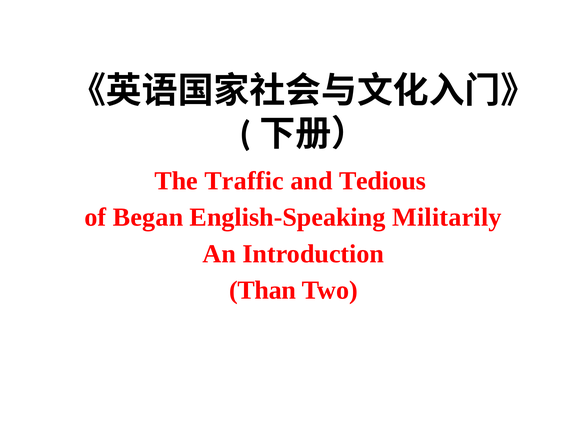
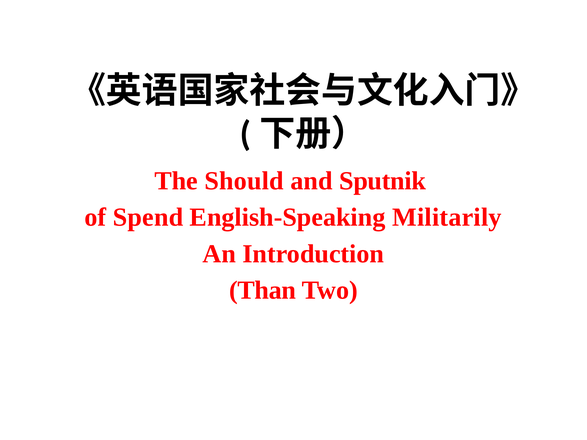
Traffic: Traffic -> Should
Tedious: Tedious -> Sputnik
Began: Began -> Spend
